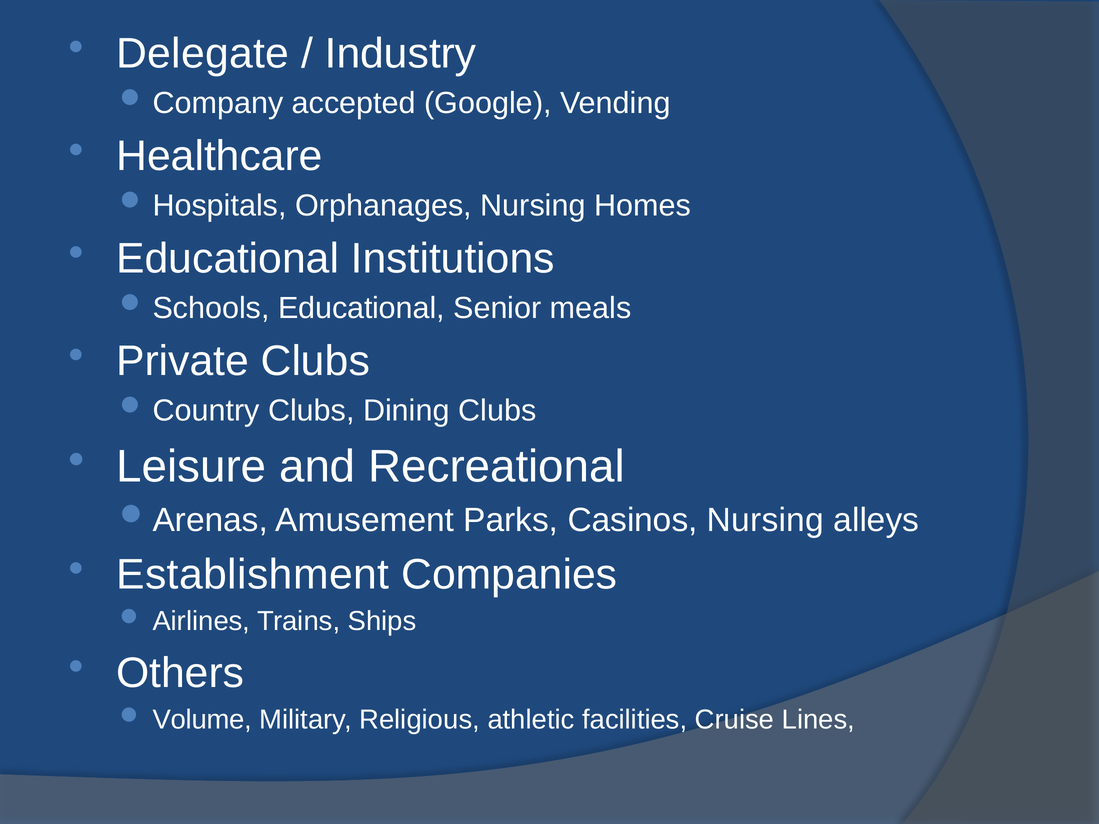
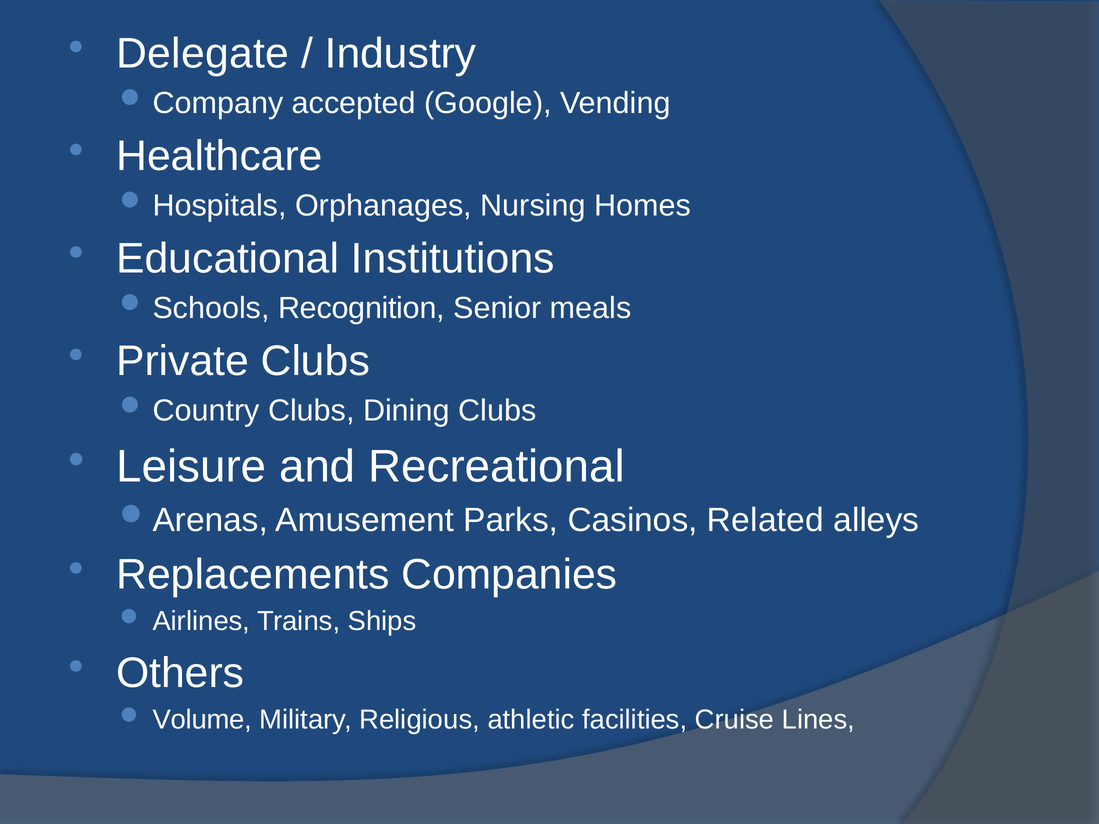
Educational at (361, 308): Educational -> Recognition
Casinos Nursing: Nursing -> Related
Establishment: Establishment -> Replacements
